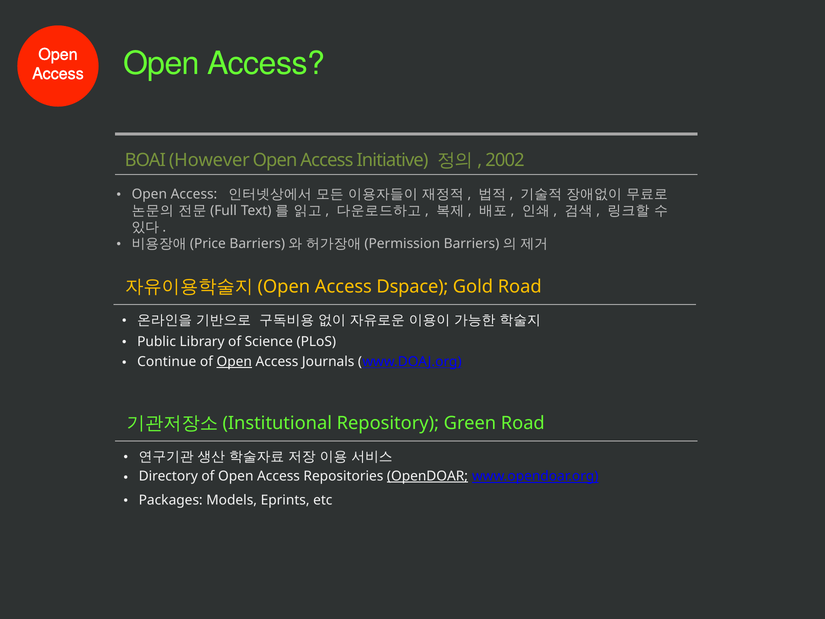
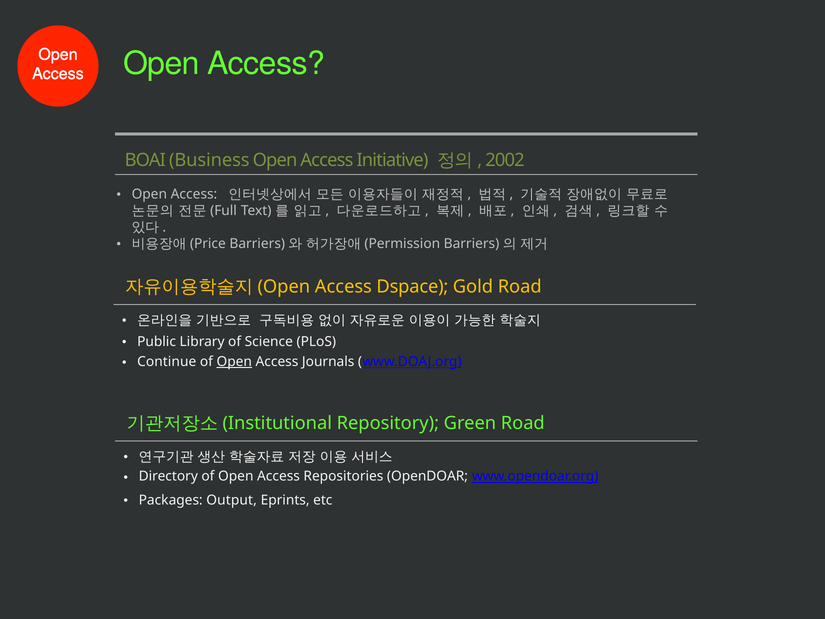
However: However -> Business
OpenDOAR underline: present -> none
Models: Models -> Output
